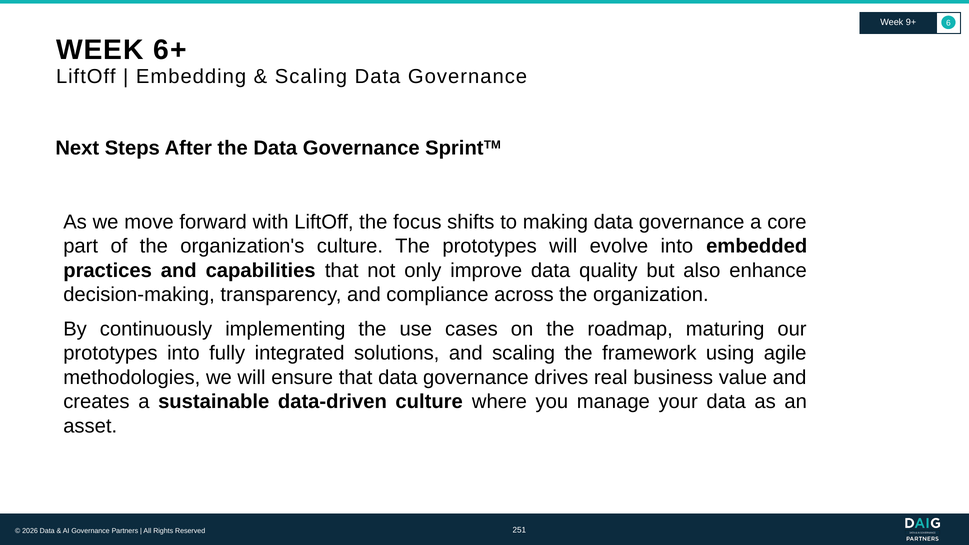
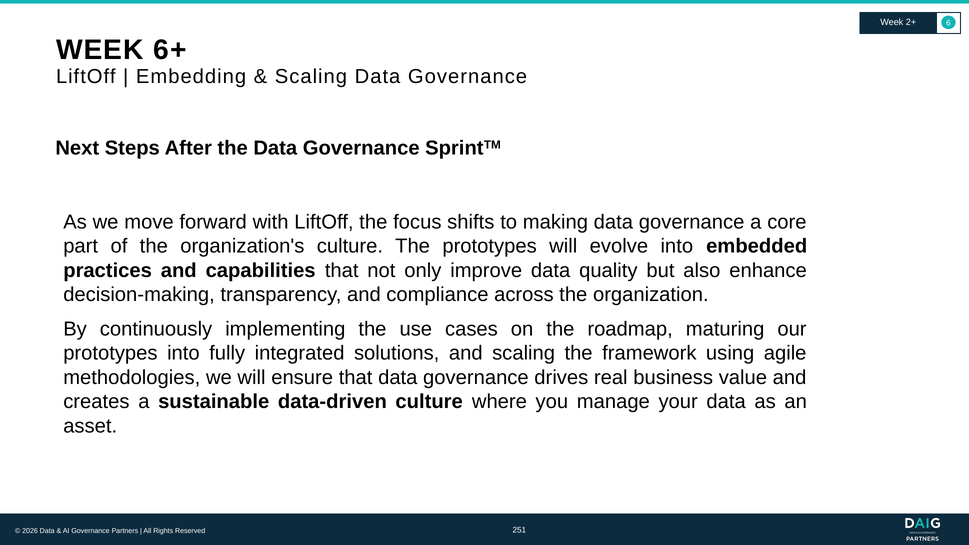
9+: 9+ -> 2+
